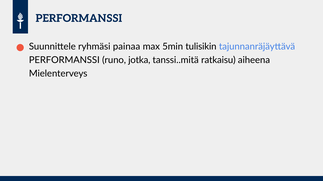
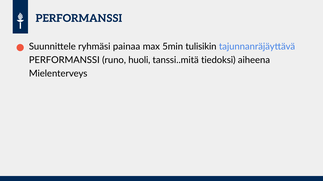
jotka: jotka -> huoli
ratkaisu: ratkaisu -> tiedoksi
